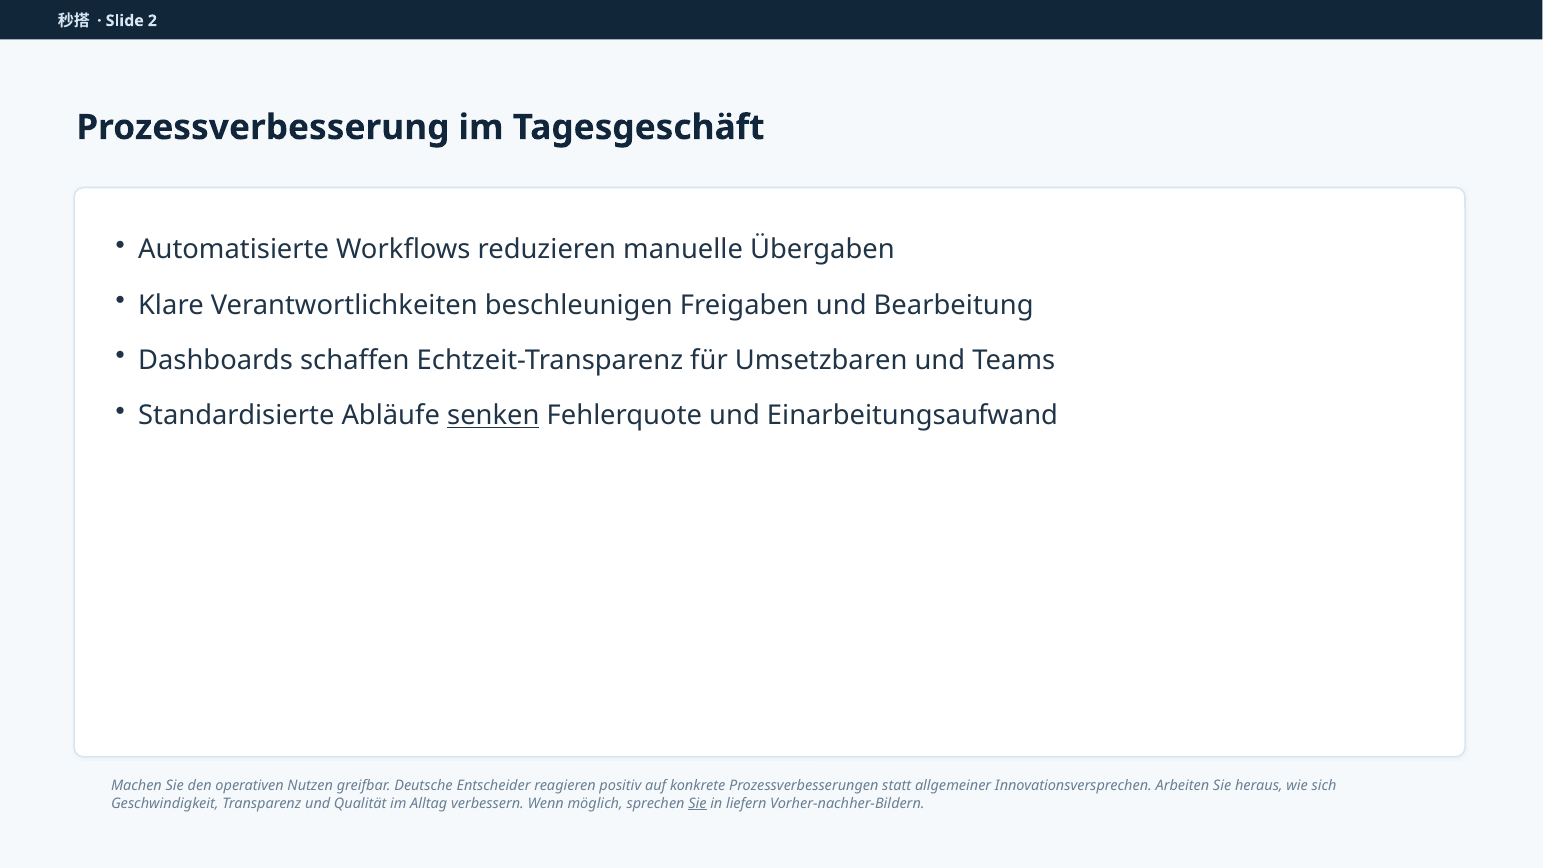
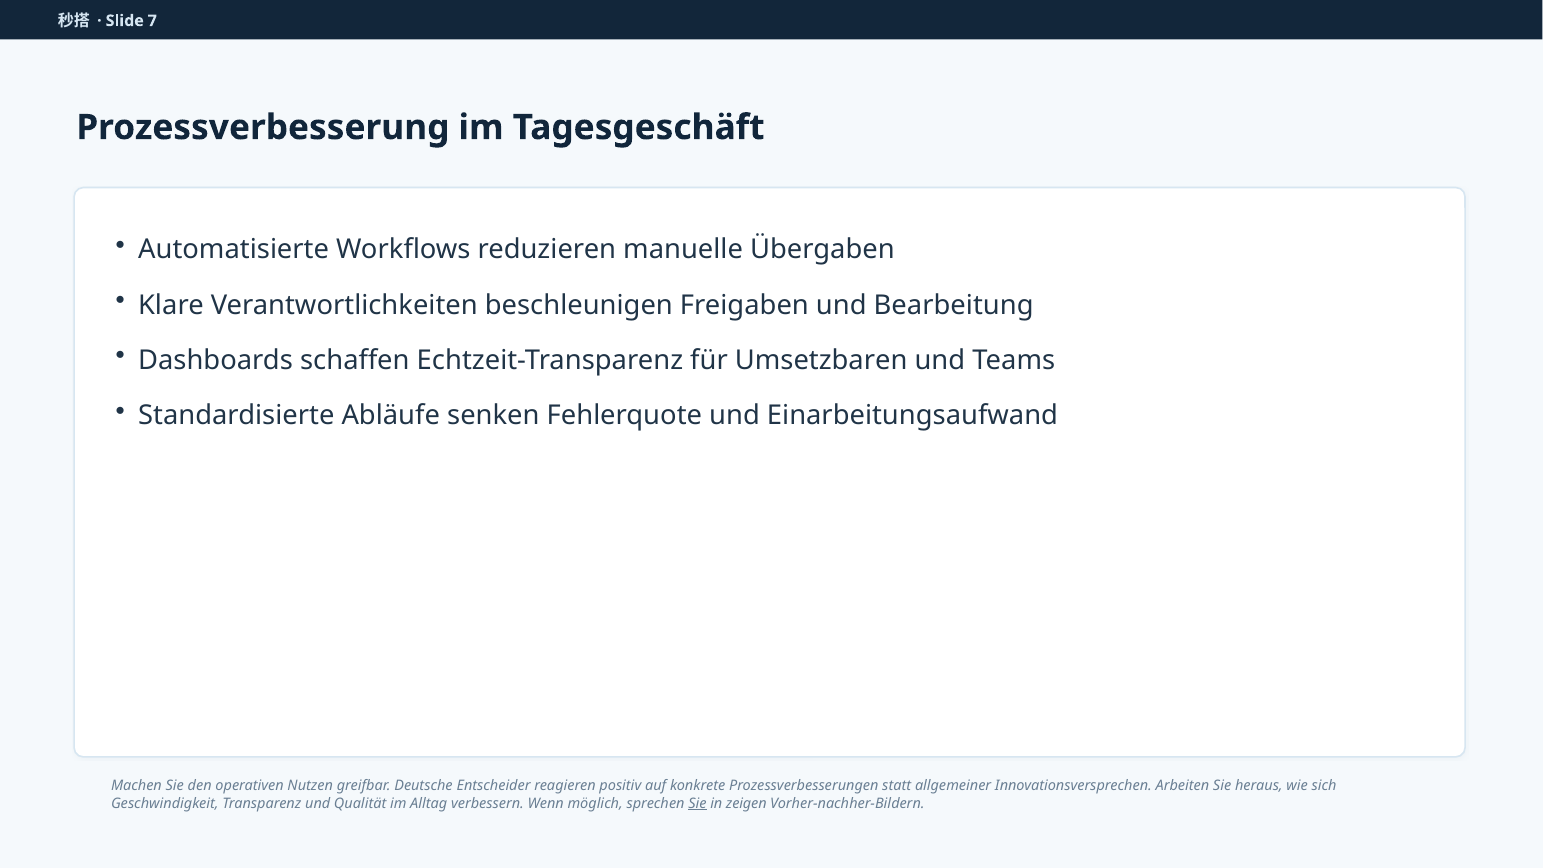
2: 2 -> 7
senken underline: present -> none
liefern: liefern -> zeigen
